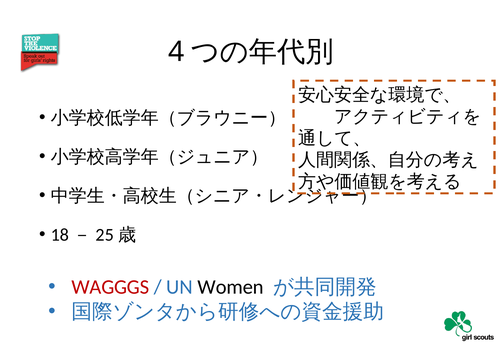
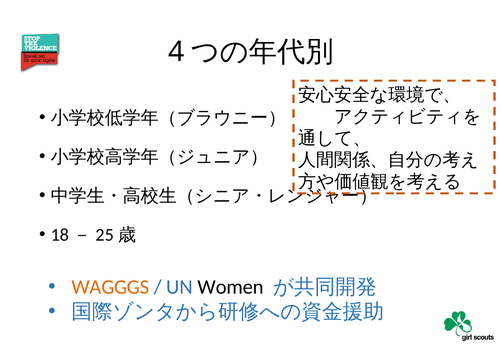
WAGGGS colour: red -> orange
